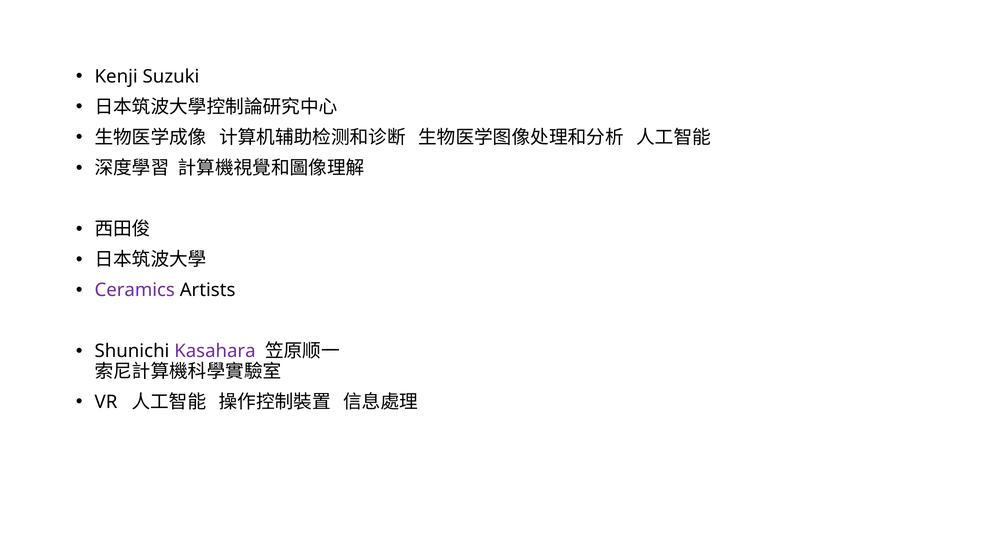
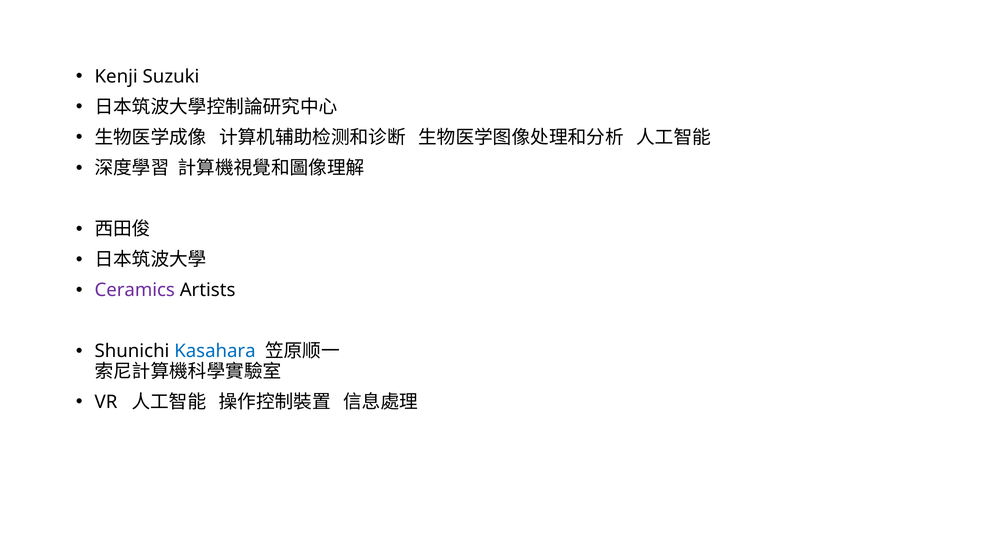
Kasahara colour: purple -> blue
